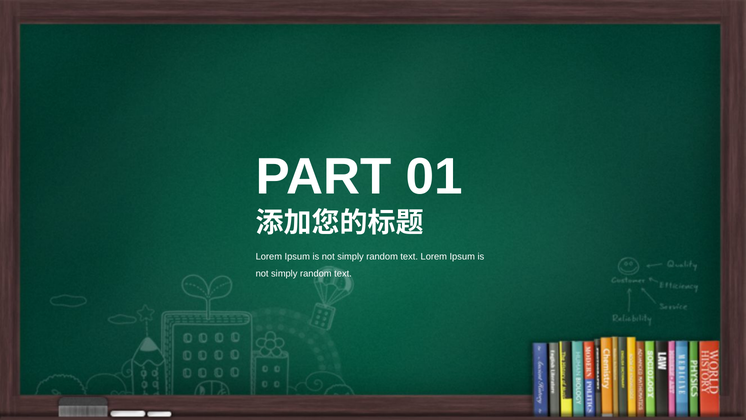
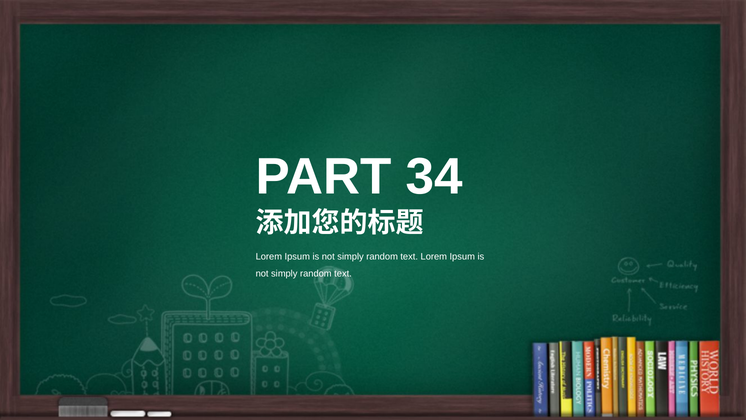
01: 01 -> 34
